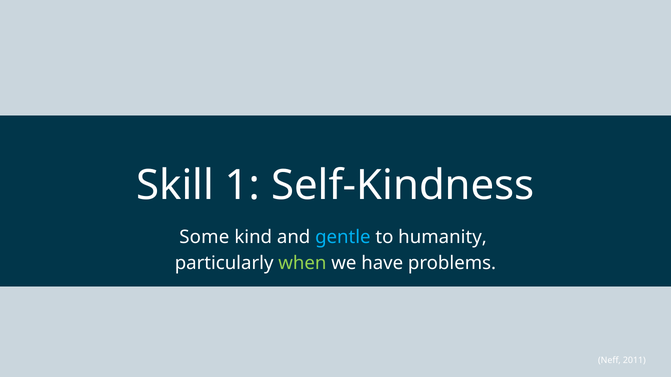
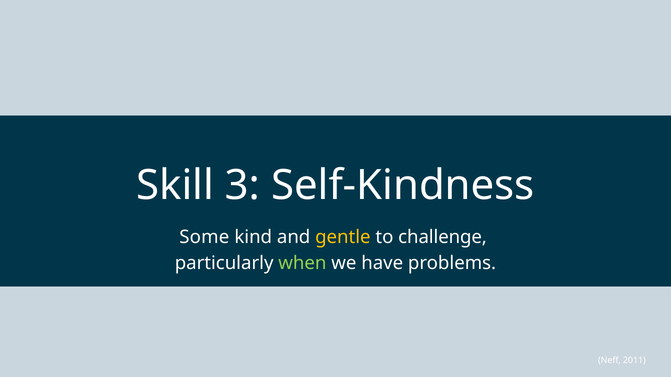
1: 1 -> 3
gentle colour: light blue -> yellow
humanity: humanity -> challenge
